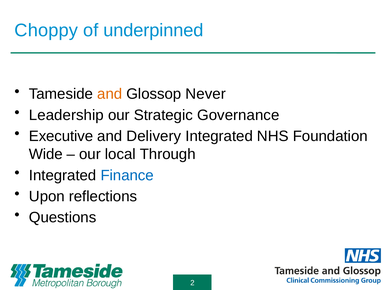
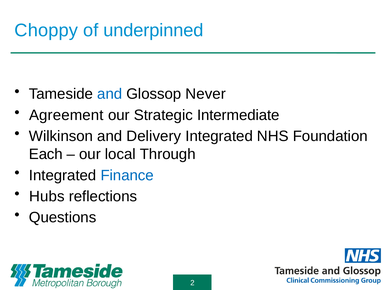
and at (110, 94) colour: orange -> blue
Leadership: Leadership -> Agreement
Governance: Governance -> Intermediate
Executive: Executive -> Wilkinson
Wide: Wide -> Each
Upon: Upon -> Hubs
